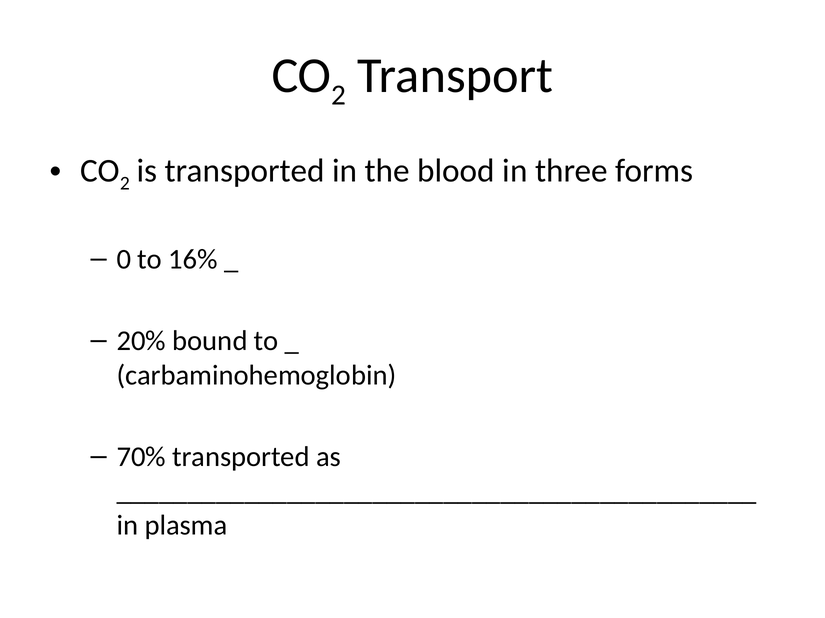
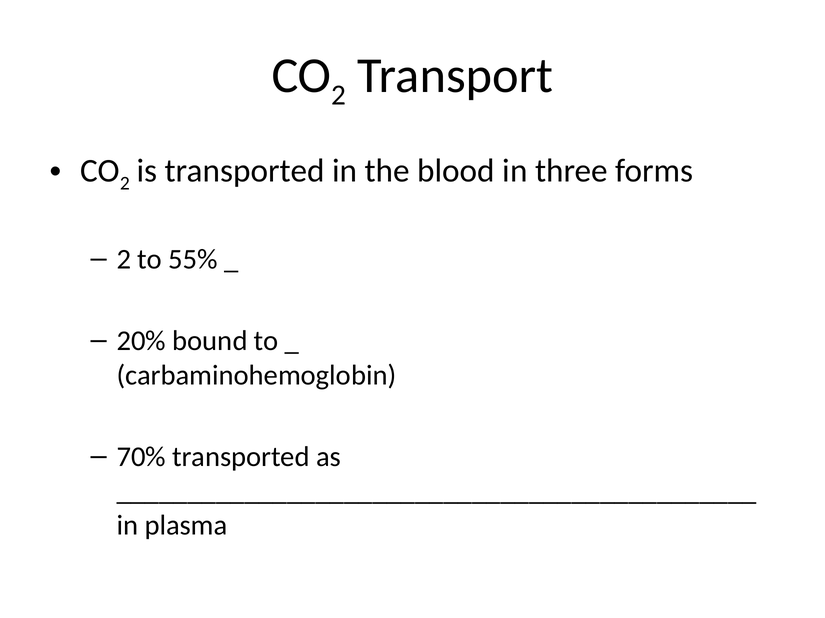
0 at (124, 260): 0 -> 2
16%: 16% -> 55%
